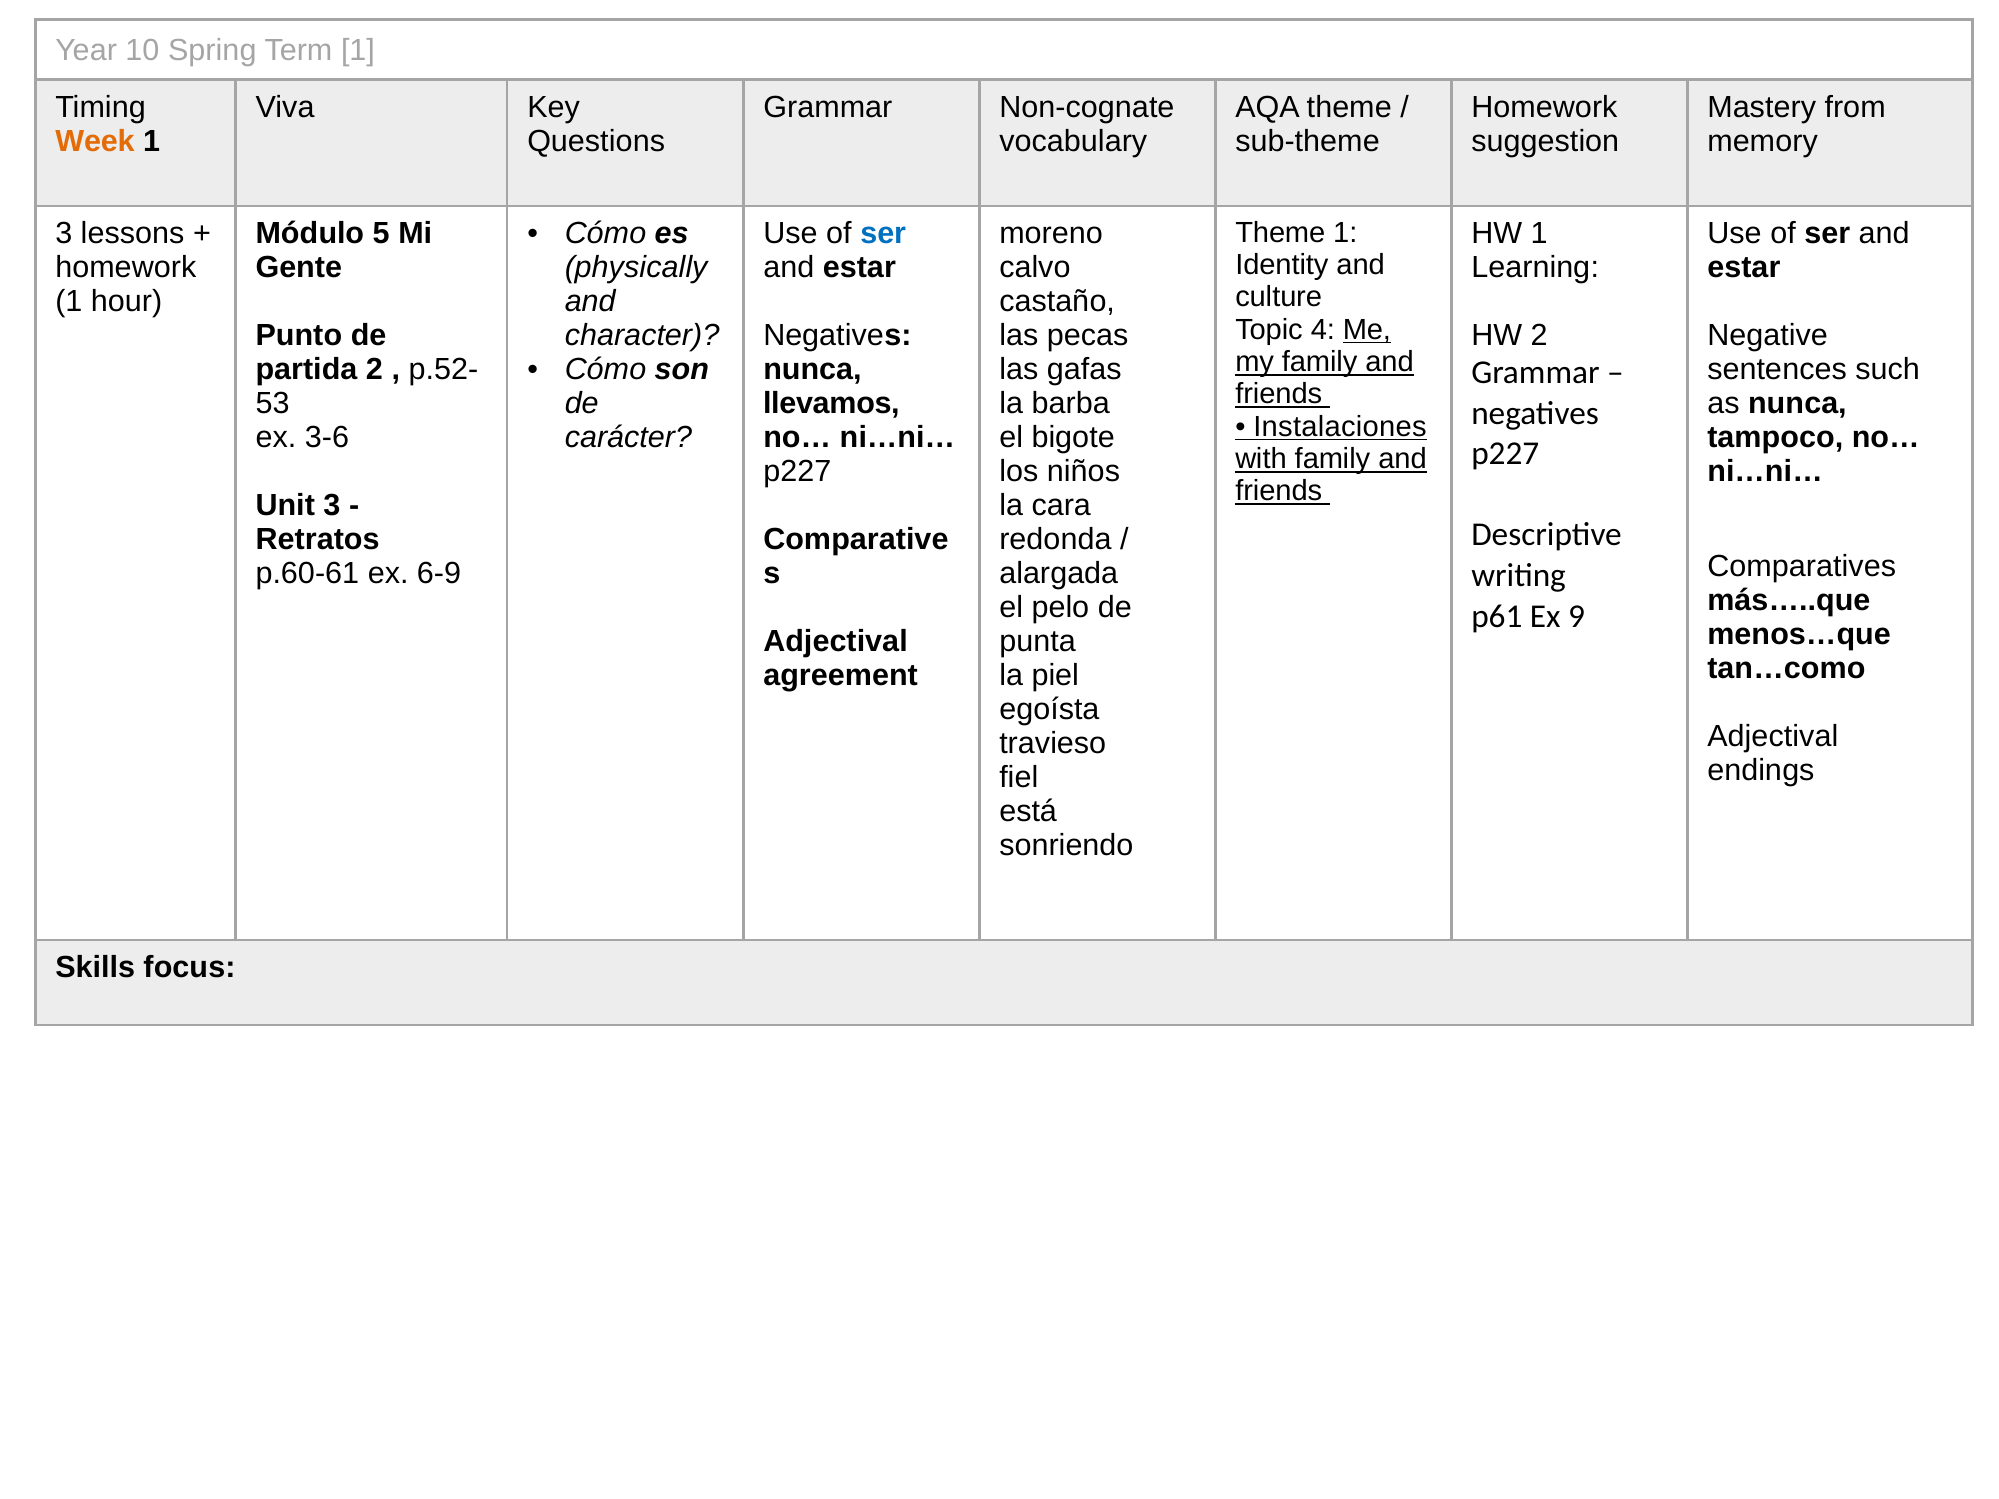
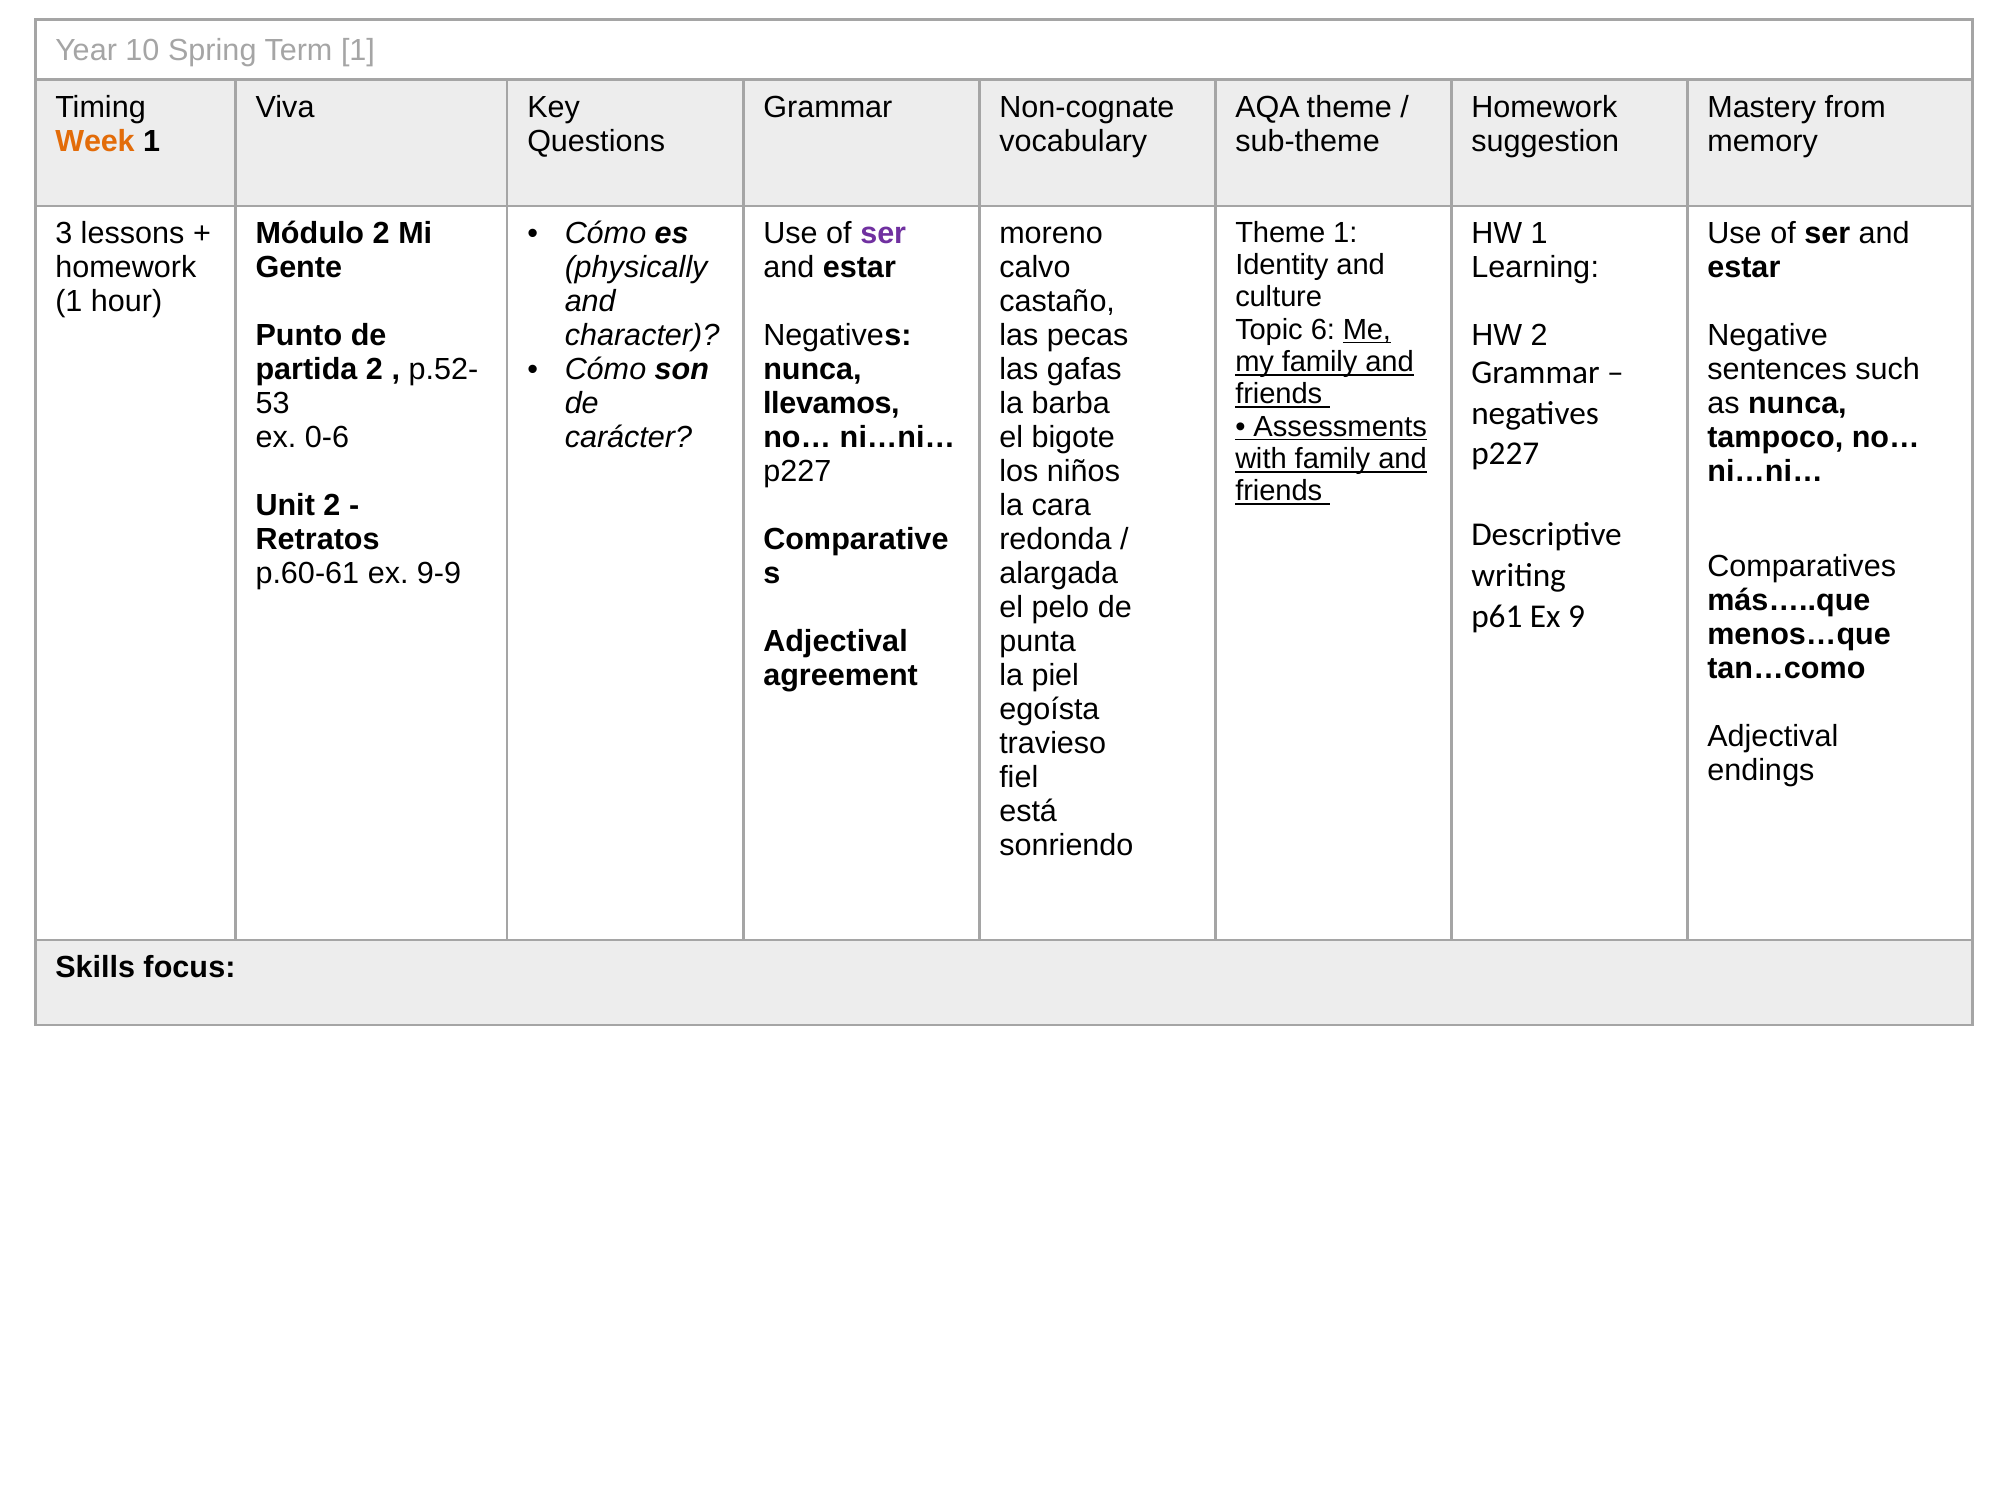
Módulo 5: 5 -> 2
ser at (883, 234) colour: blue -> purple
4: 4 -> 6
Instalaciones: Instalaciones -> Assessments
3-6: 3-6 -> 0-6
Unit 3: 3 -> 2
6-9: 6-9 -> 9-9
